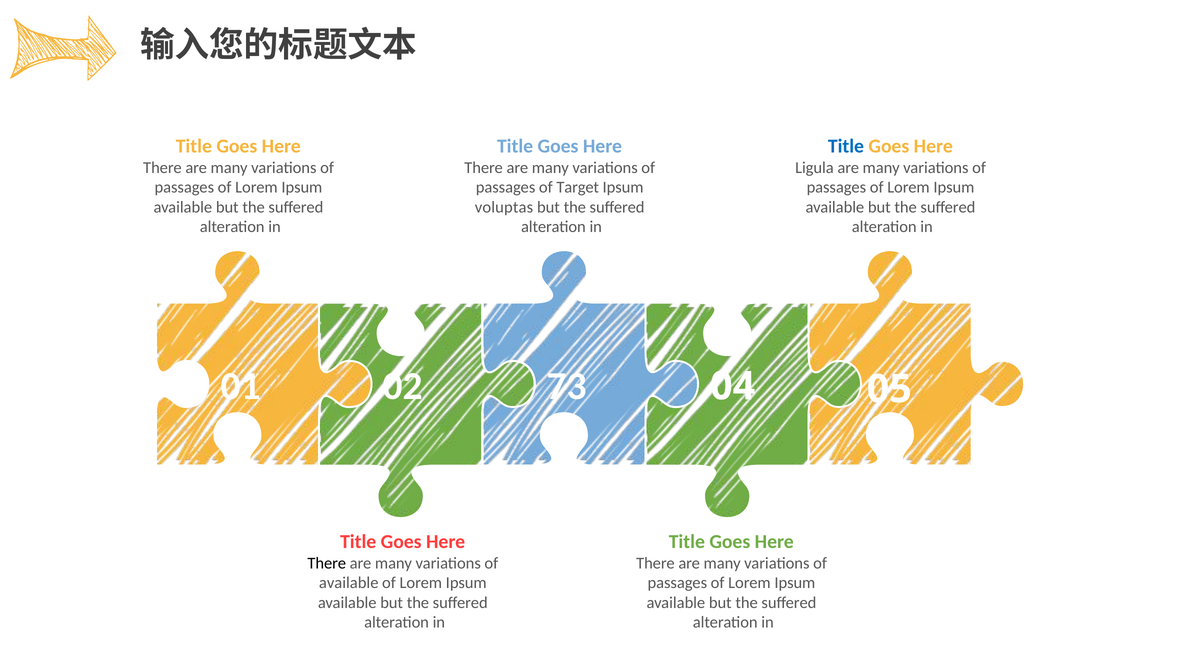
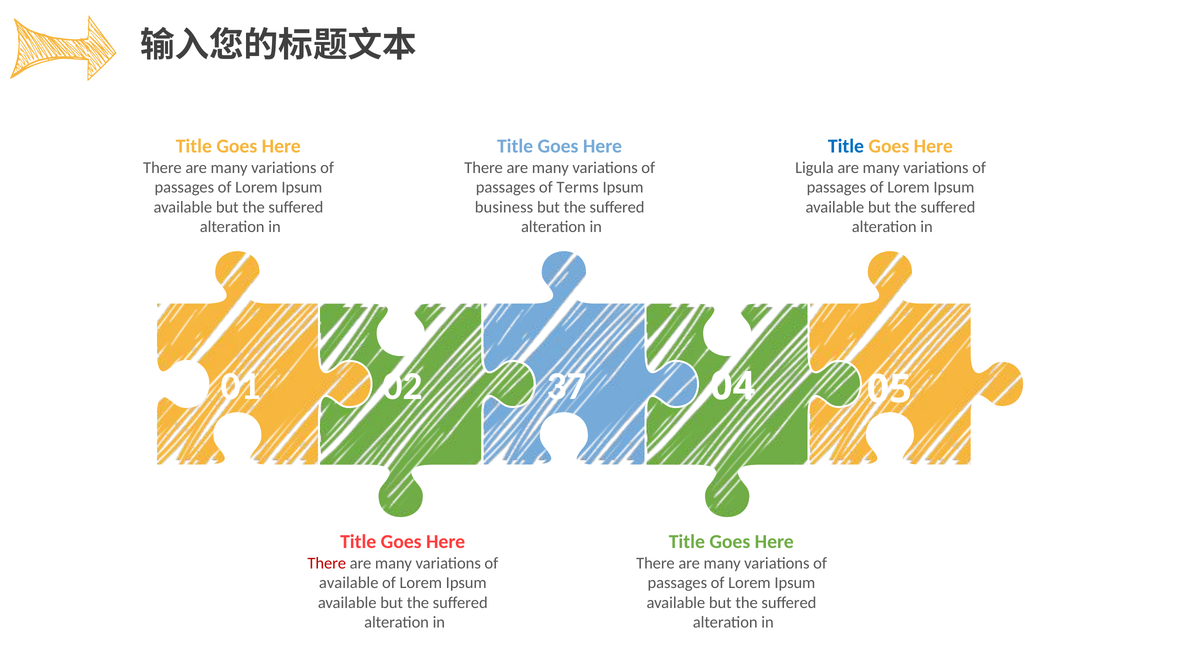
Target: Target -> Terms
voluptas: voluptas -> business
73: 73 -> 37
There at (327, 563) colour: black -> red
